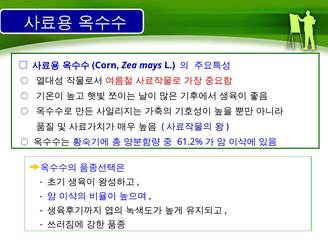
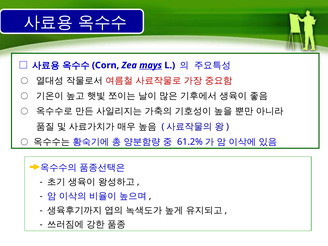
mays underline: none -> present
